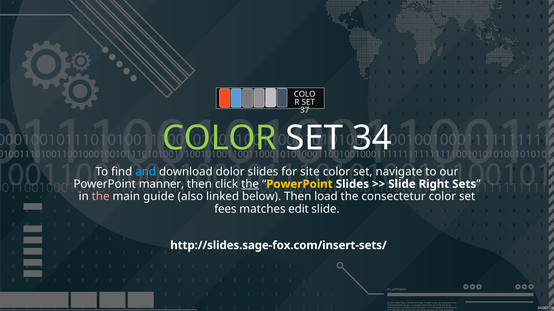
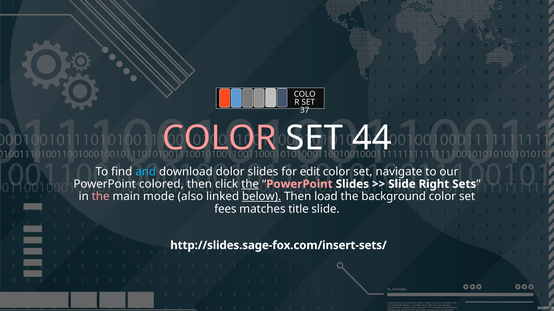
COLOR at (220, 138) colour: light green -> pink
34: 34 -> 44
site: site -> edit
manner: manner -> colored
PowerPoint at (299, 184) colour: yellow -> pink
guide: guide -> mode
below underline: none -> present
consectetur: consectetur -> background
edit: edit -> title
